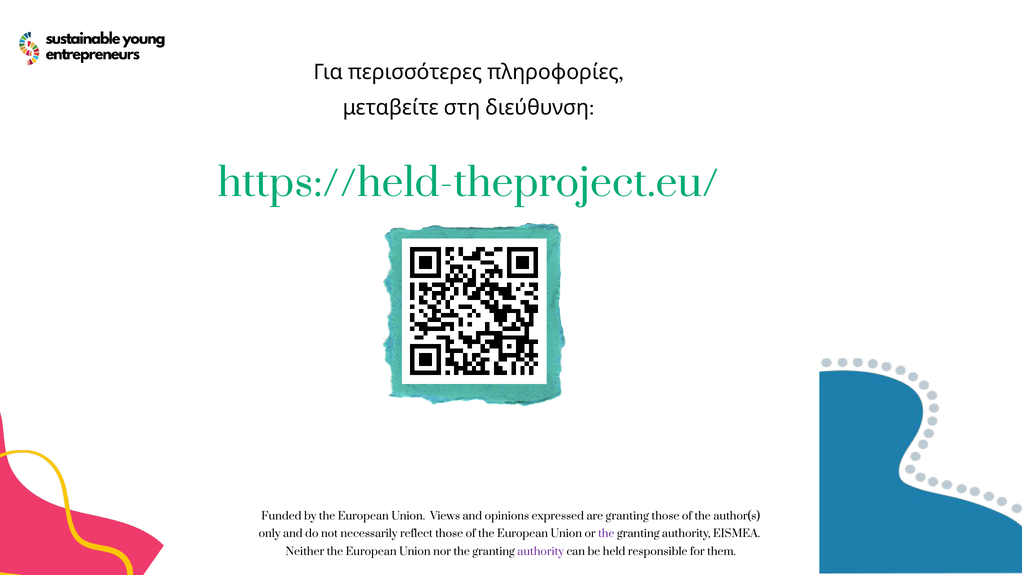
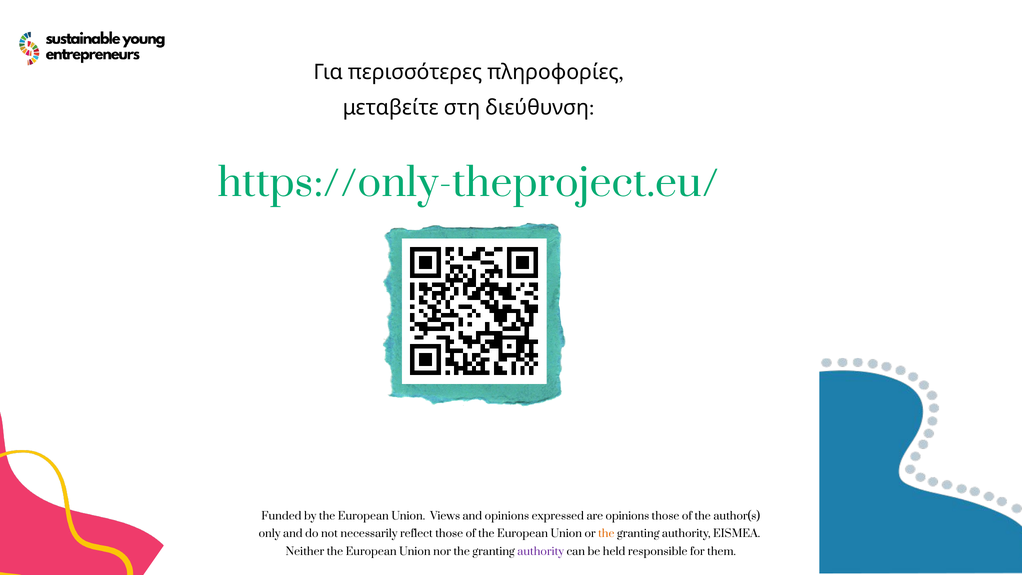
https://held-theproject.eu/: https://held-theproject.eu/ -> https://only-theproject.eu/
are granting: granting -> opinions
the at (606, 534) colour: purple -> orange
